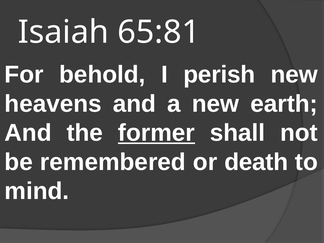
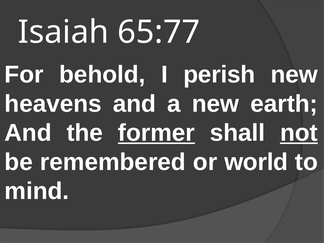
65:81: 65:81 -> 65:77
not underline: none -> present
death: death -> world
